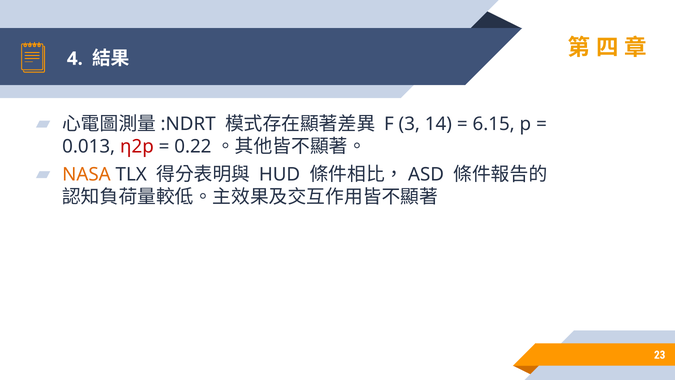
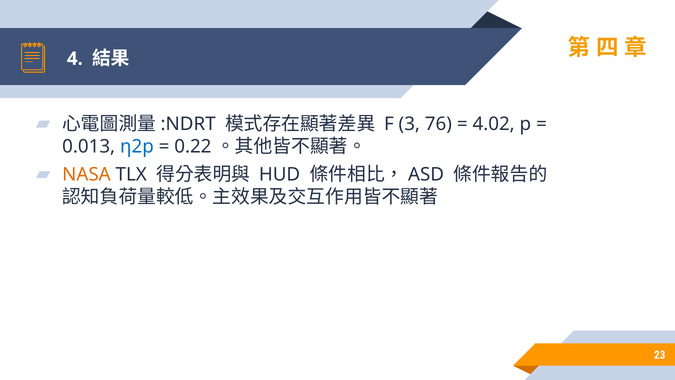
14: 14 -> 76
6.15: 6.15 -> 4.02
η2p colour: red -> blue
